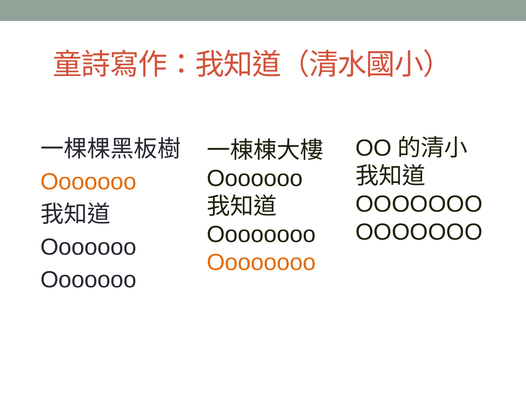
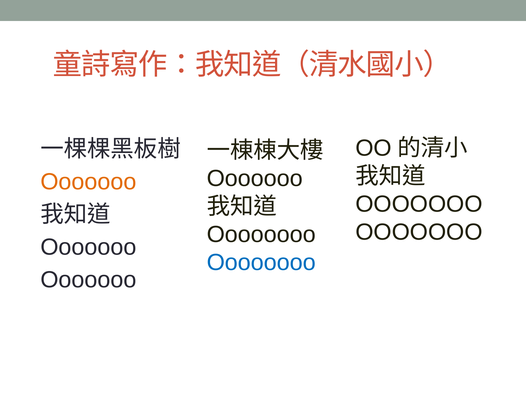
Oooooooo at (261, 263) colour: orange -> blue
